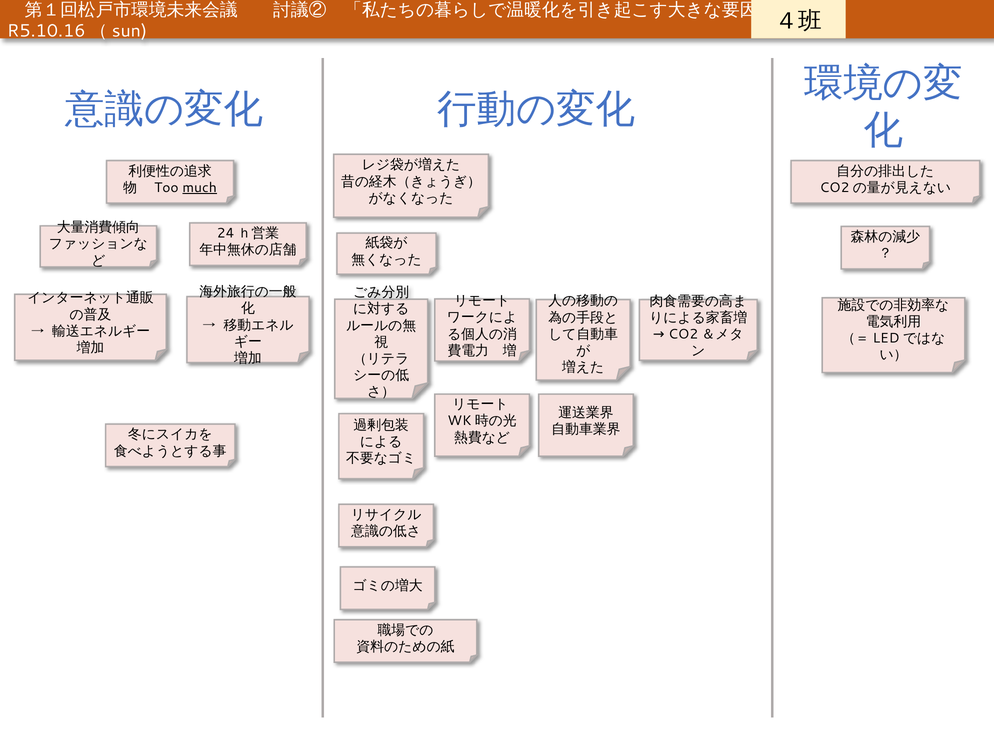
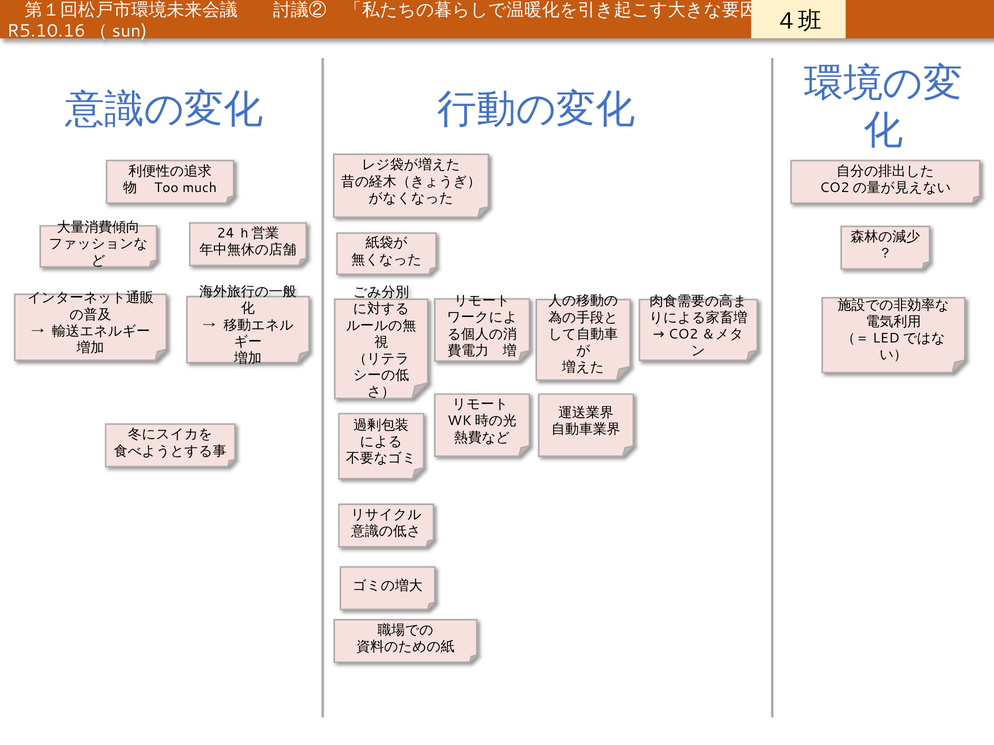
much underline: present -> none
